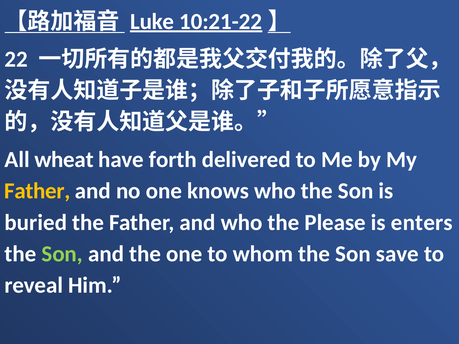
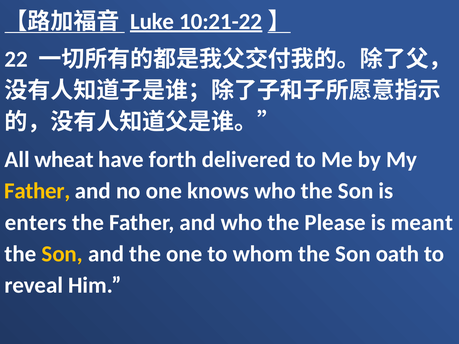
buried: buried -> enters
enters: enters -> meant
Son at (62, 254) colour: light green -> yellow
save: save -> oath
